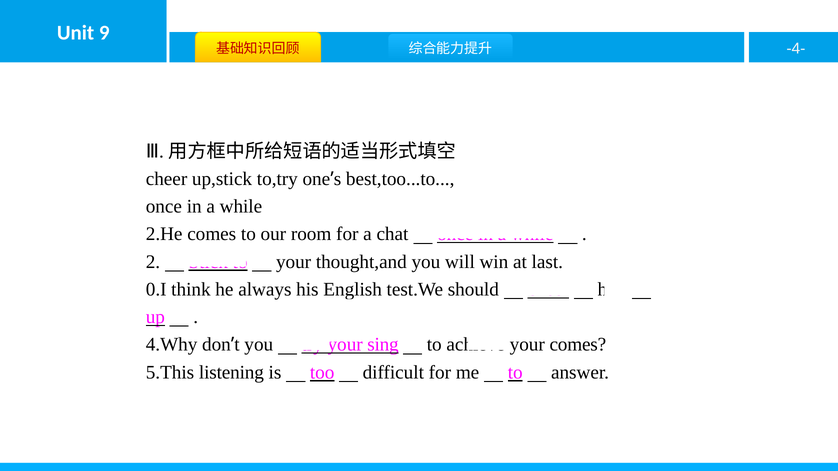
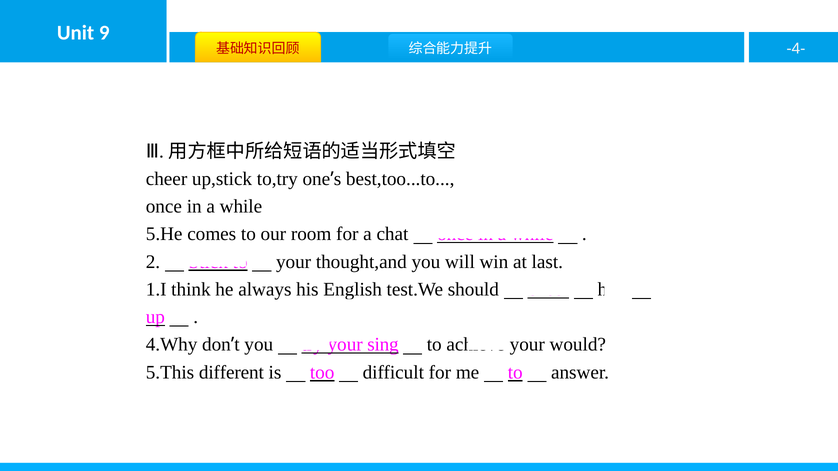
2.He: 2.He -> 5.He
0.I: 0.I -> 1.I
your comes: comes -> would
listening: listening -> different
